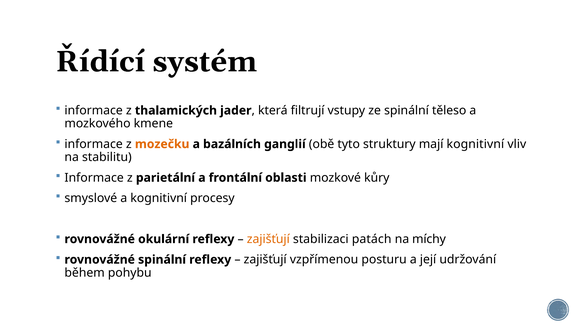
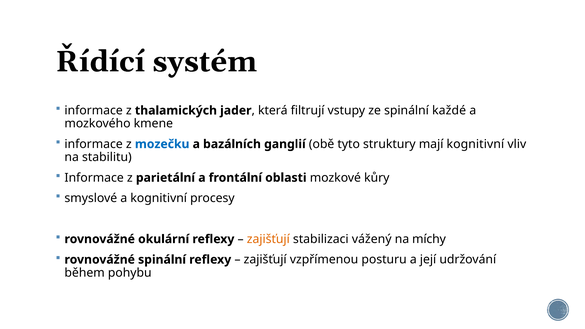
těleso: těleso -> každé
mozečku colour: orange -> blue
patách: patách -> vážený
